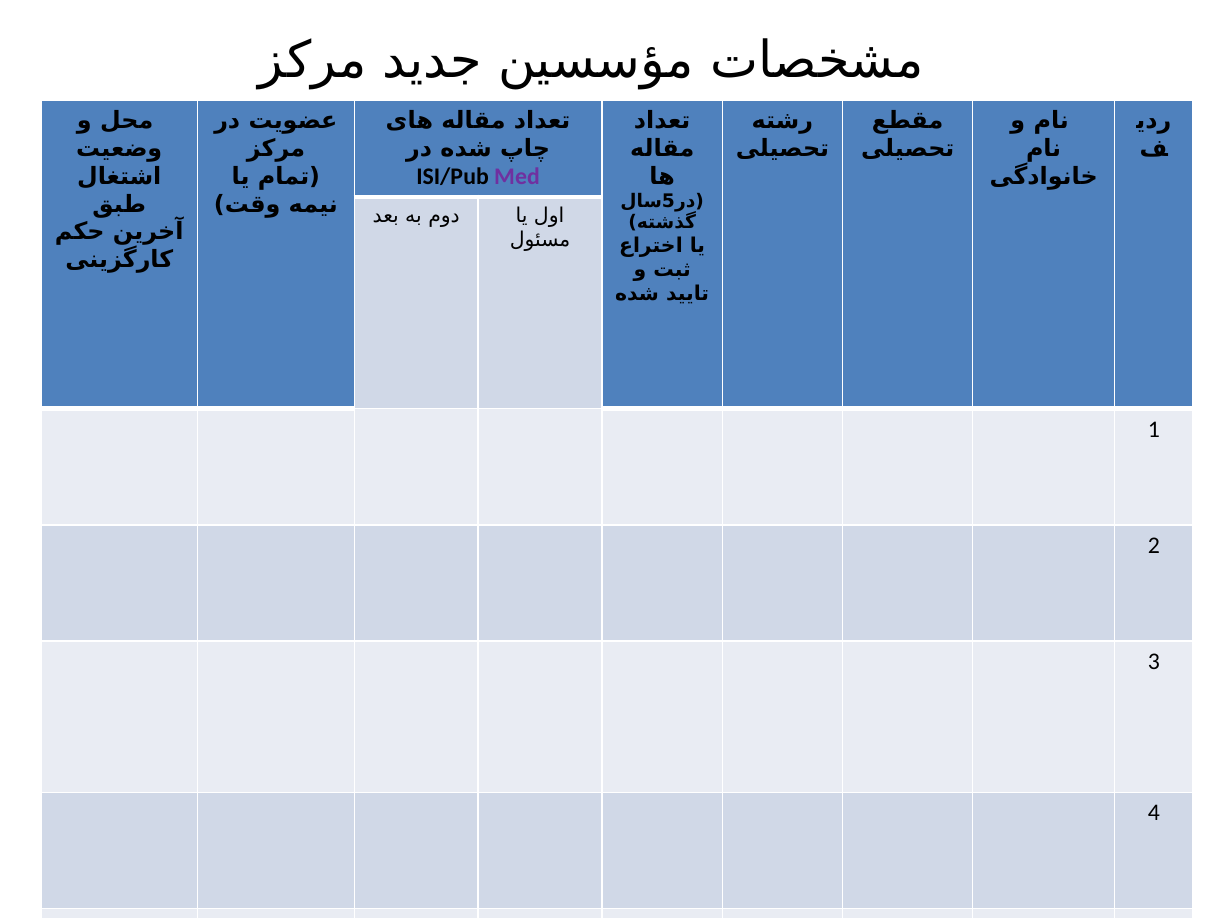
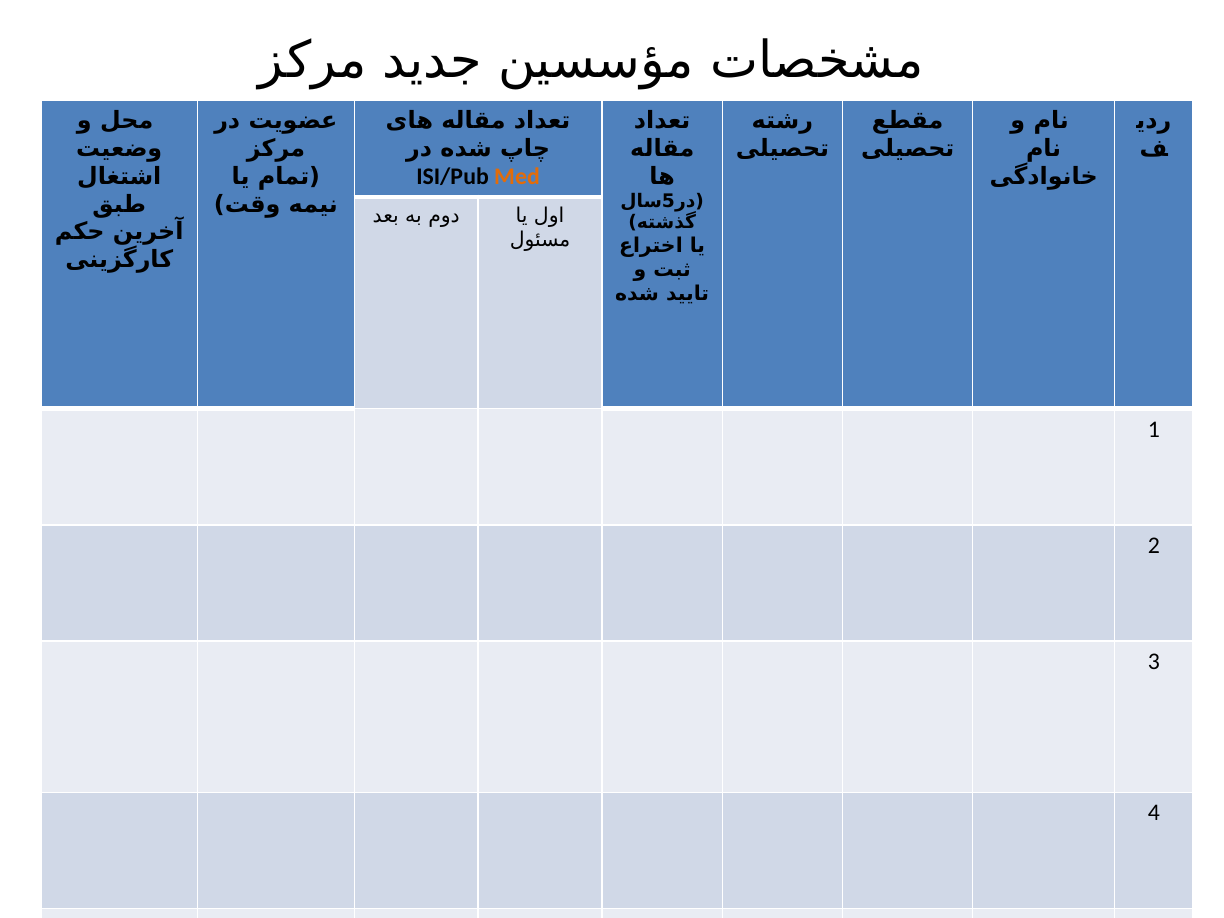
Med colour: purple -> orange
